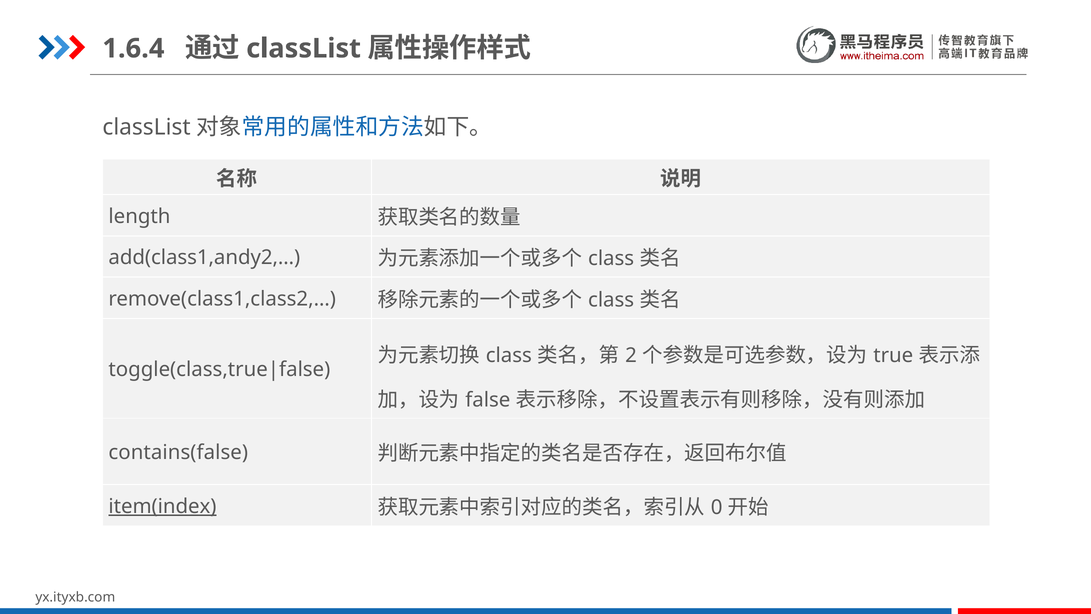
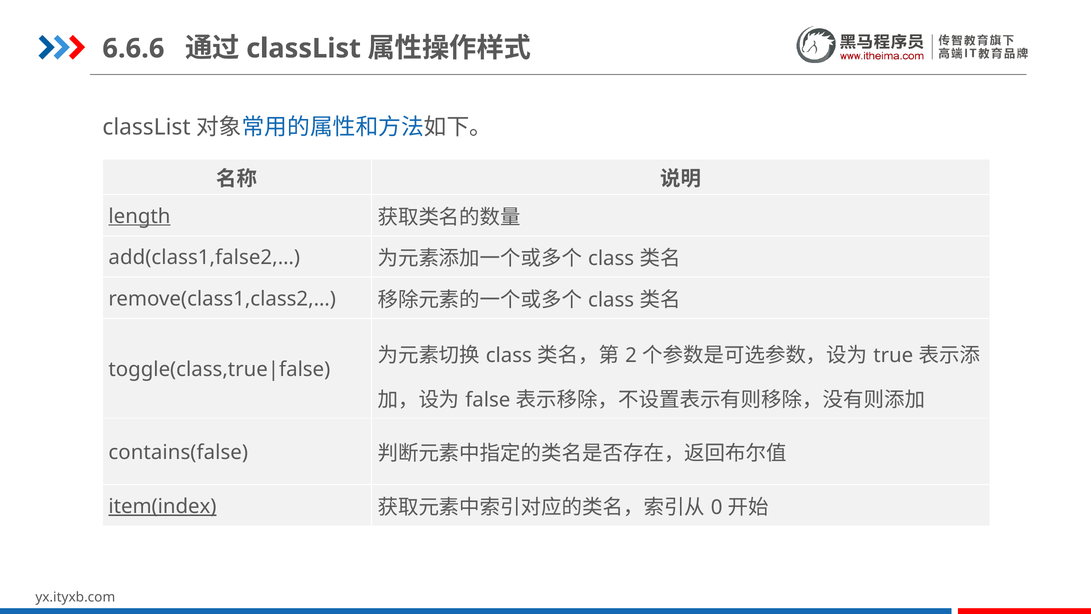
1.6.4: 1.6.4 -> 6.6.6
length underline: none -> present
add(class1,andy2,…: add(class1,andy2,… -> add(class1,false2,…
